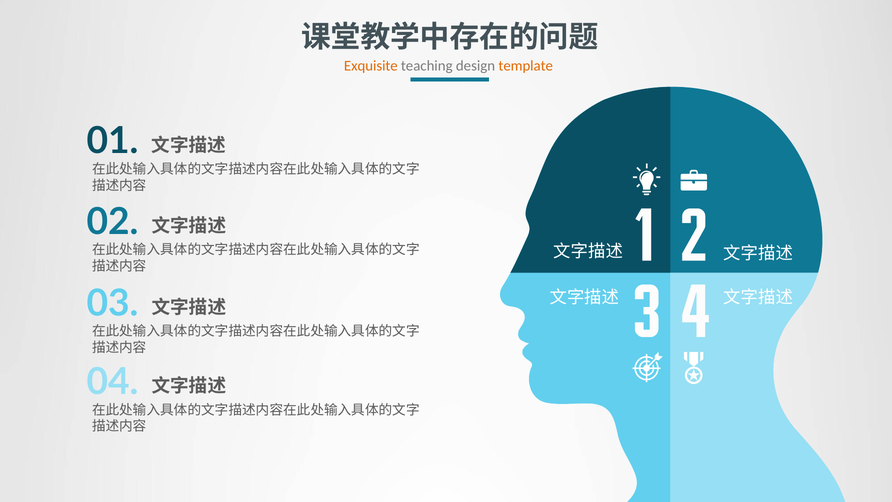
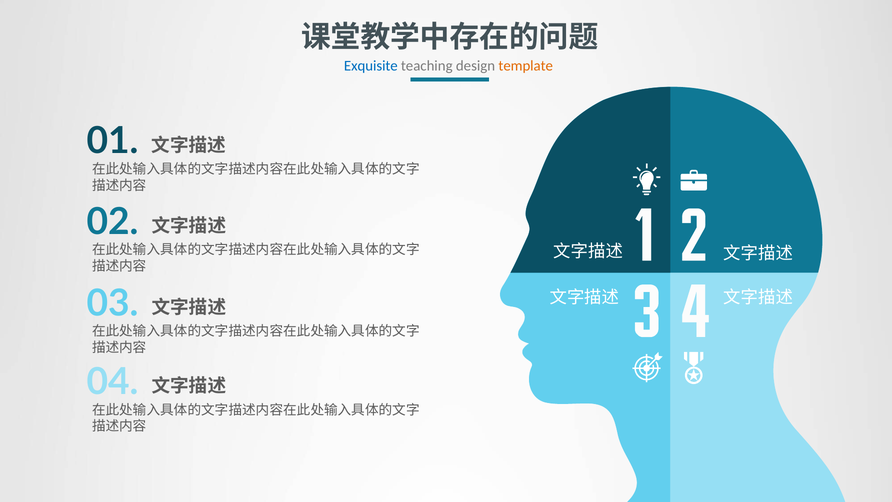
Exquisite colour: orange -> blue
